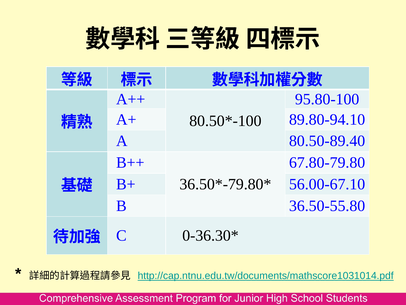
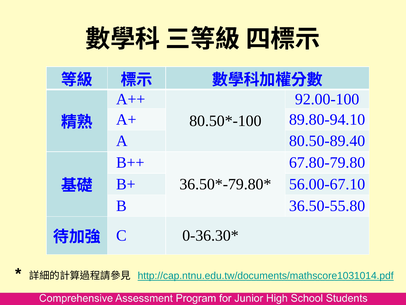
95.80-100: 95.80-100 -> 92.00-100
